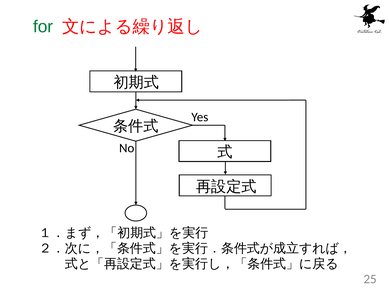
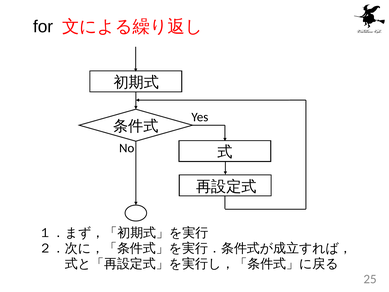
for colour: green -> black
